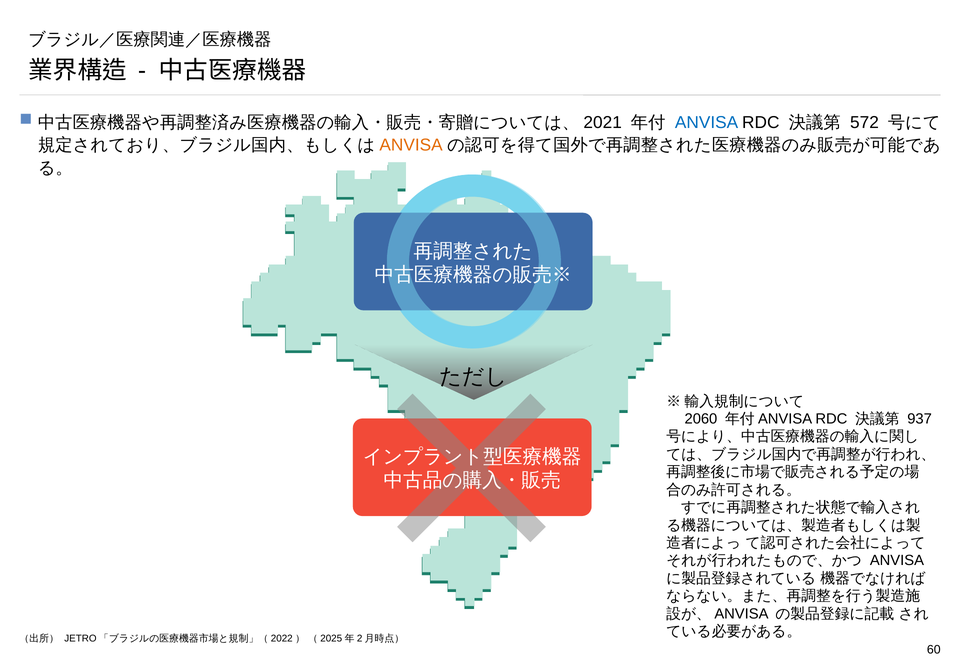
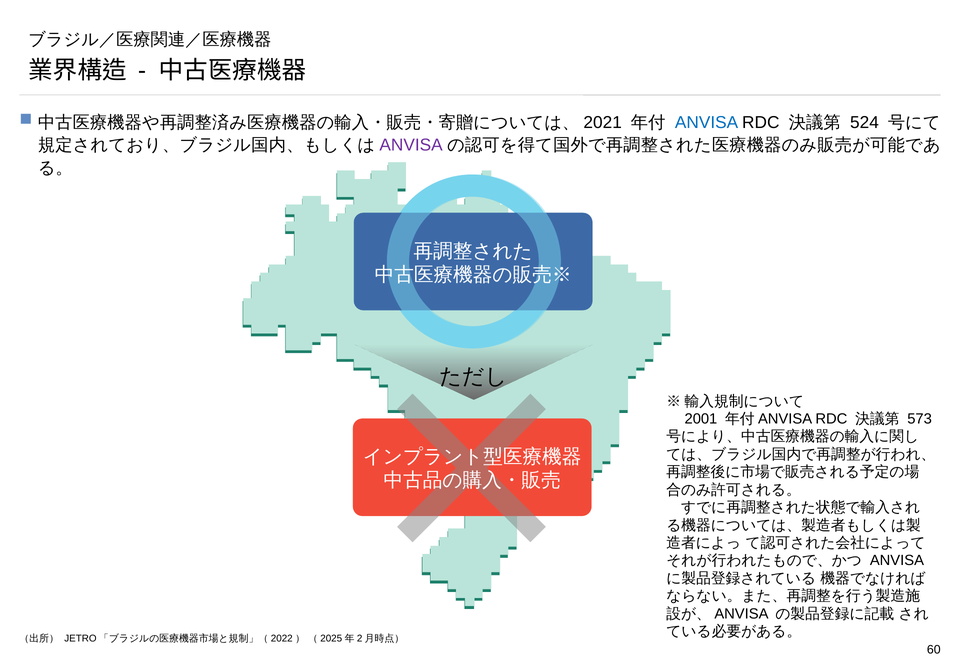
572: 572 -> 524
ANVISA at (411, 145) colour: orange -> purple
2060: 2060 -> 2001
937: 937 -> 573
